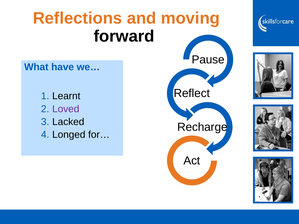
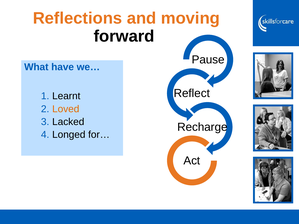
Loved colour: purple -> orange
